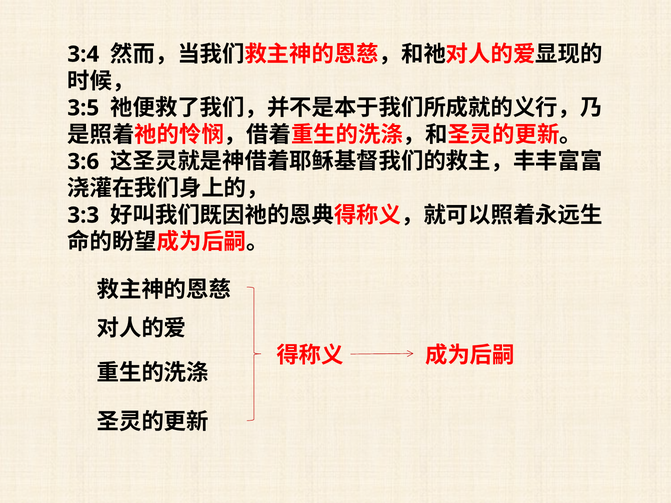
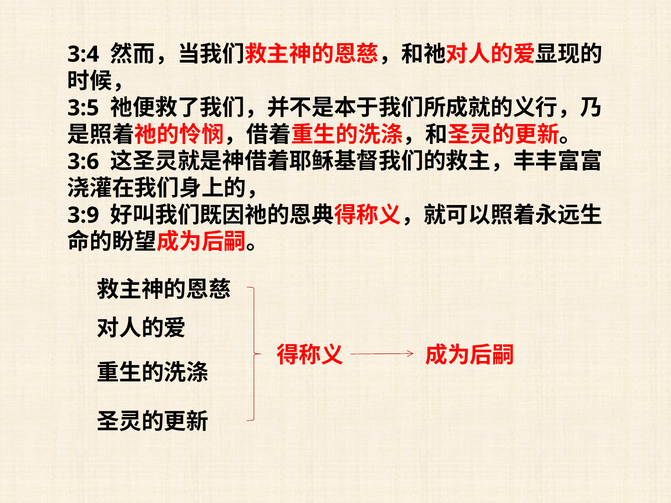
3:3: 3:3 -> 3:9
